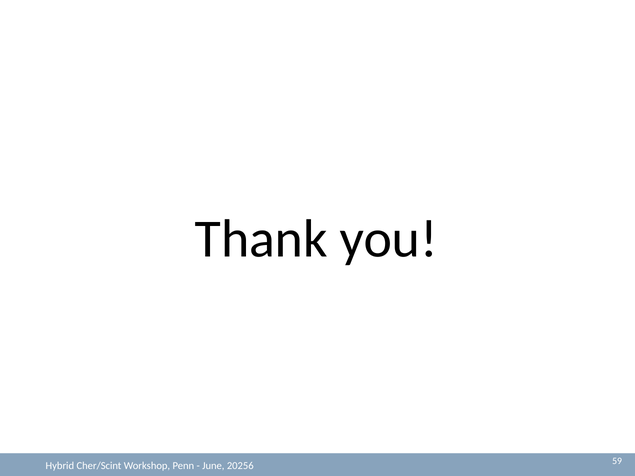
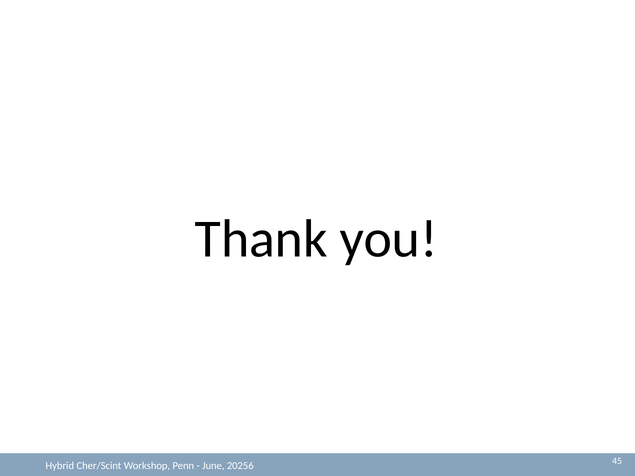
59: 59 -> 45
